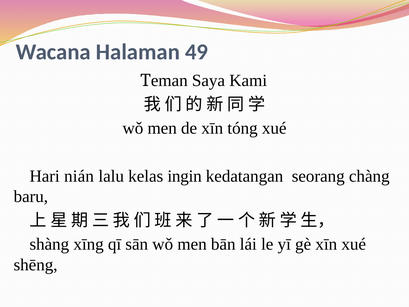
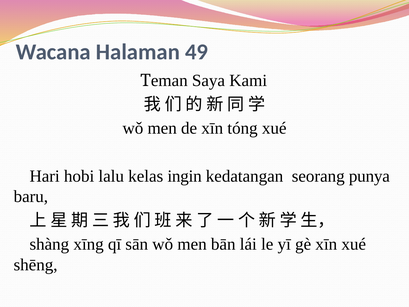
nián: nián -> hobi
chàng: chàng -> punya
